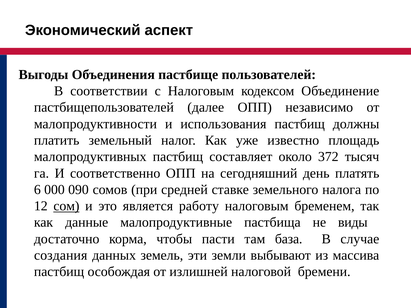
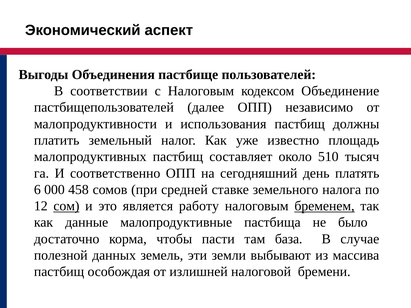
372: 372 -> 510
090: 090 -> 458
бременем underline: none -> present
виды: виды -> было
создания: создания -> полезной
